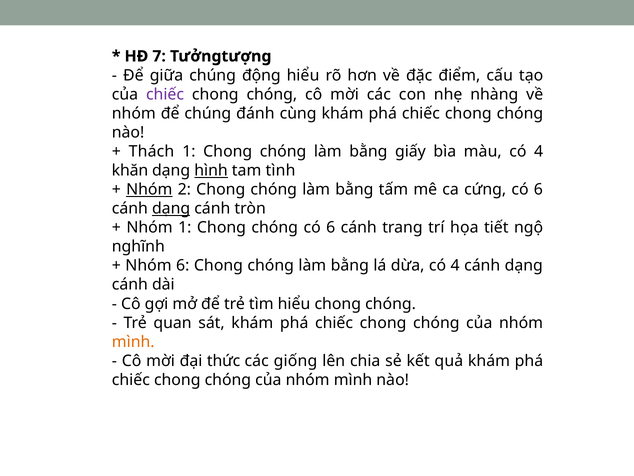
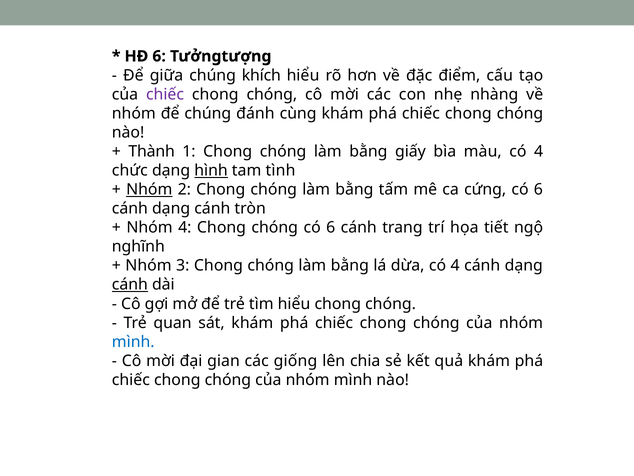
HĐ 7: 7 -> 6
động: động -> khích
Thách: Thách -> Thành
khăn: khăn -> chức
dạng at (171, 208) underline: present -> none
Nhóm 1: 1 -> 4
Nhóm 6: 6 -> 3
cánh at (130, 284) underline: none -> present
mình at (133, 341) colour: orange -> blue
thức: thức -> gian
